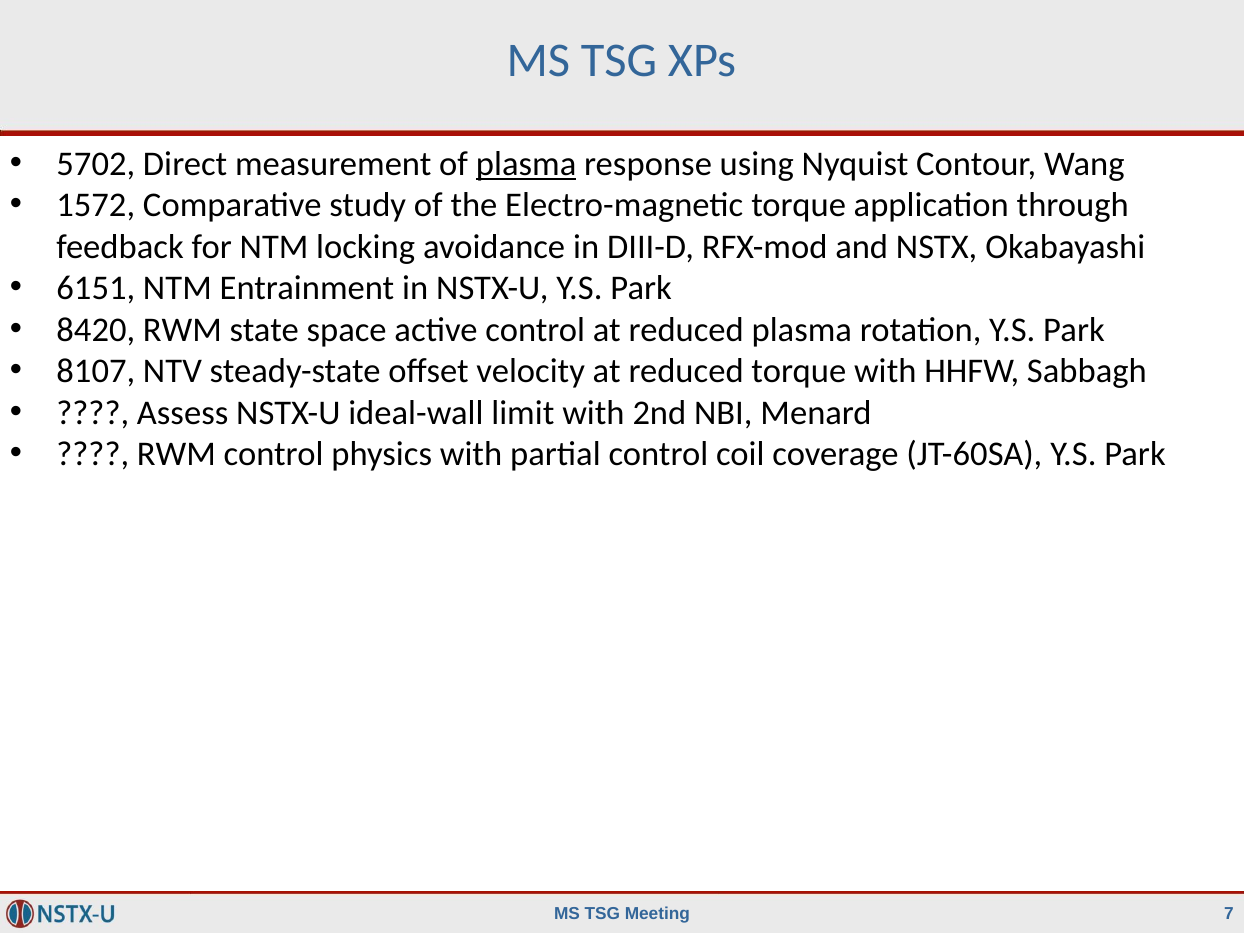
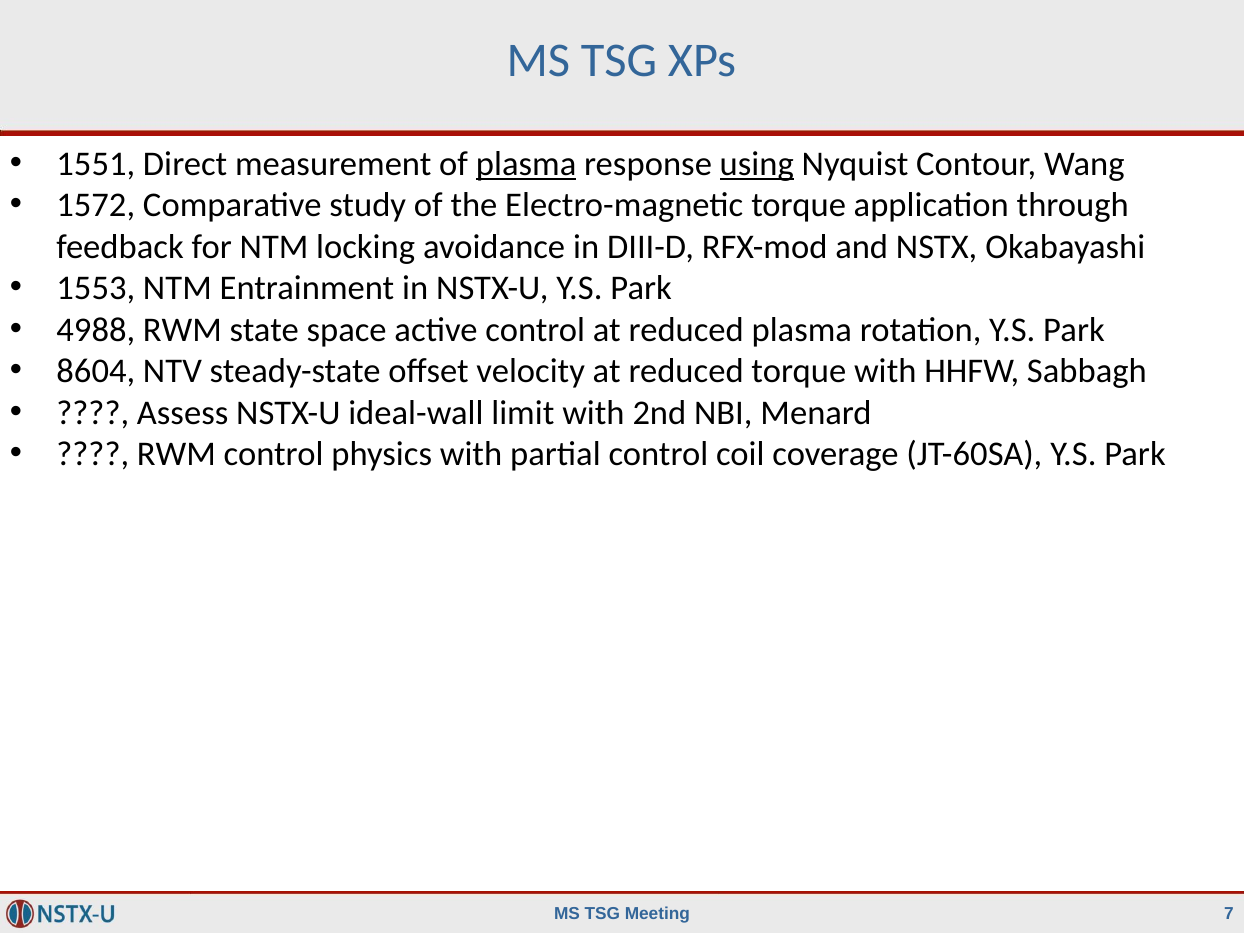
5702: 5702 -> 1551
using underline: none -> present
6151: 6151 -> 1553
8420: 8420 -> 4988
8107: 8107 -> 8604
